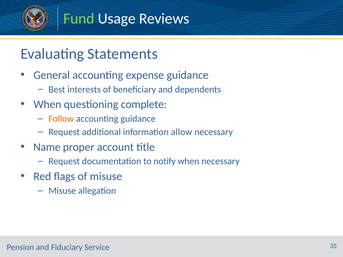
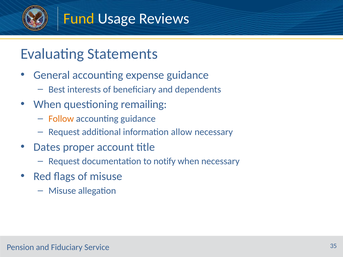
Fund colour: light green -> yellow
complete: complete -> remailing
Name: Name -> Dates
